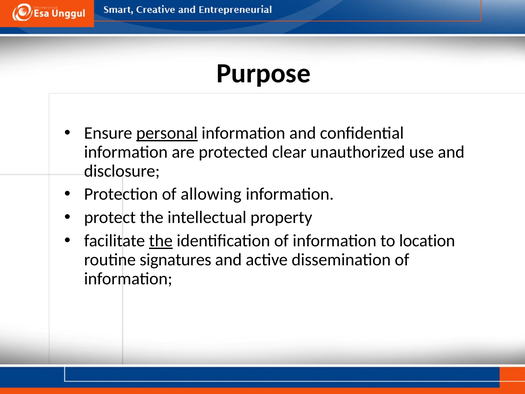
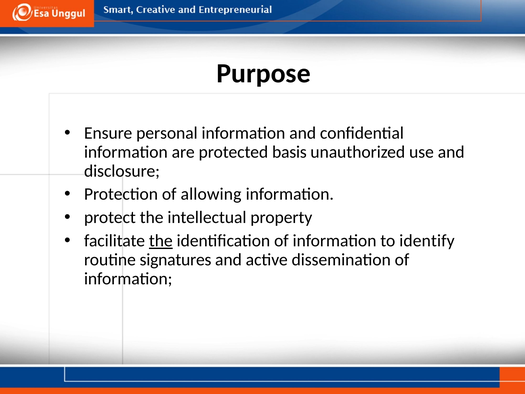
personal underline: present -> none
clear: clear -> basis
location: location -> identify
